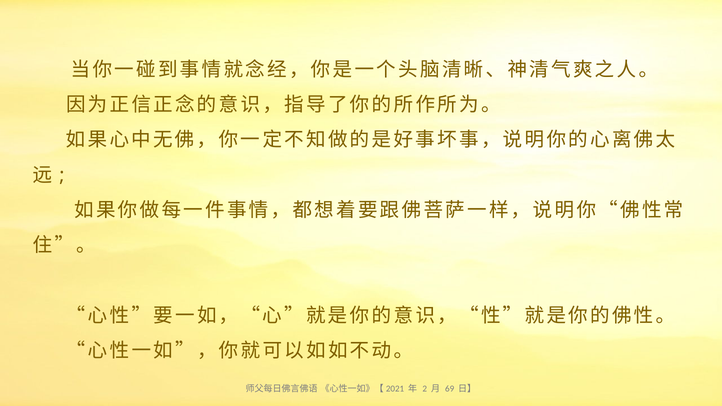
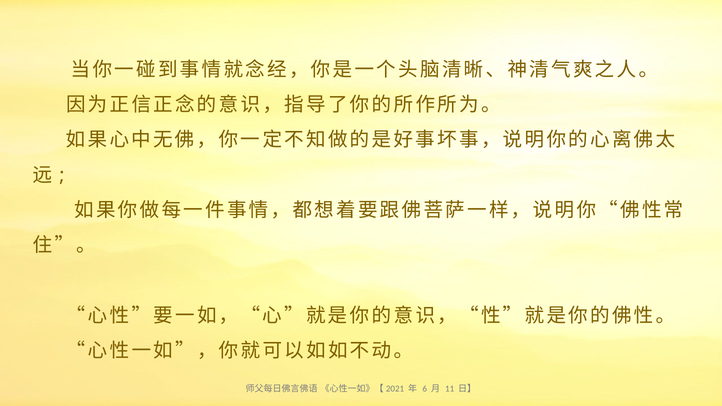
2: 2 -> 6
69: 69 -> 11
